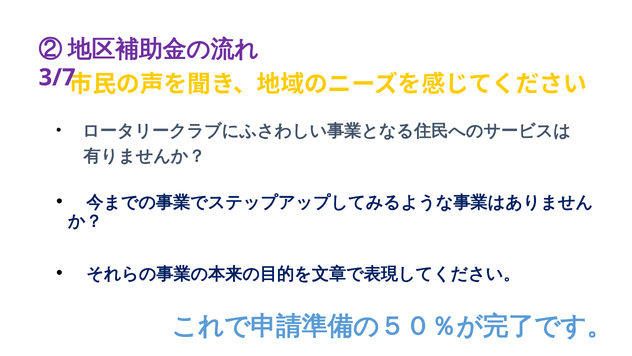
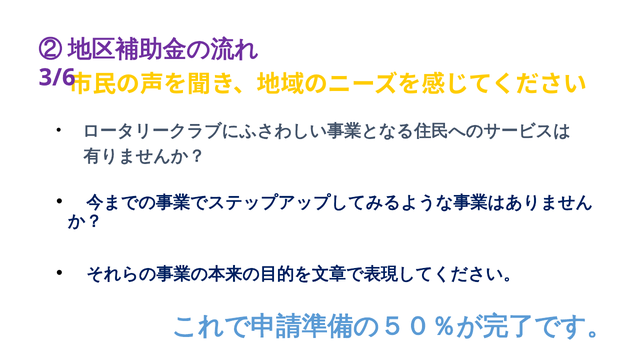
3/7: 3/7 -> 3/6
